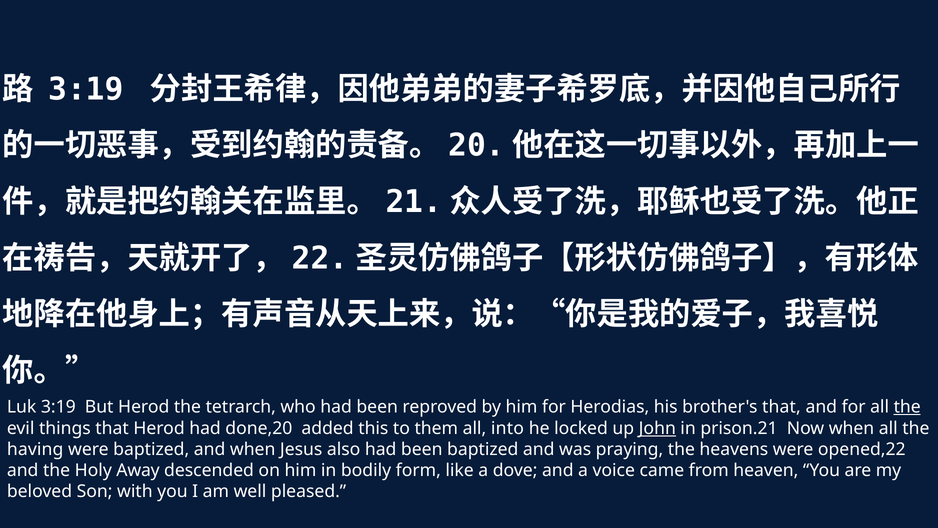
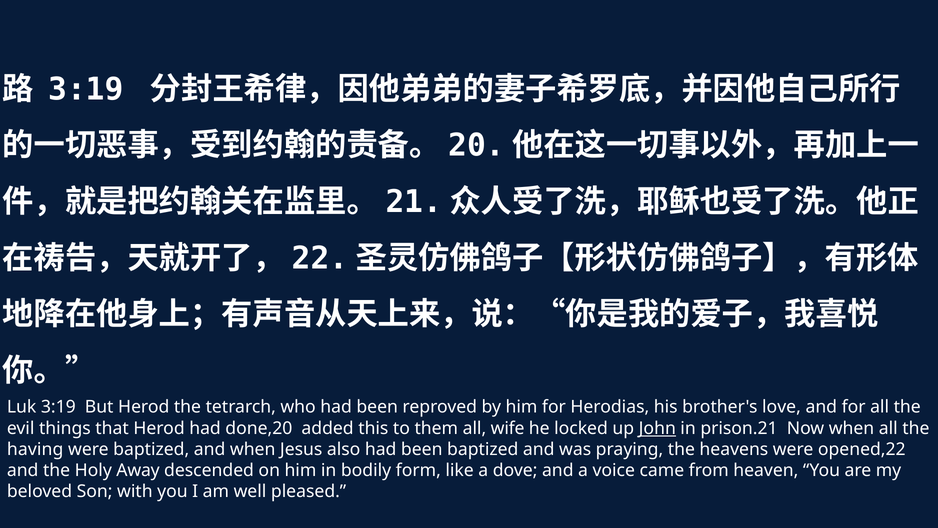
brother's that: that -> love
the at (907, 407) underline: present -> none
into: into -> wife
